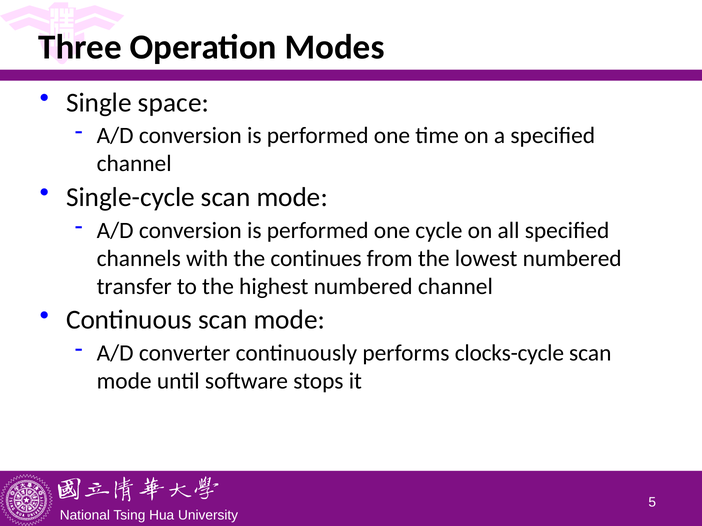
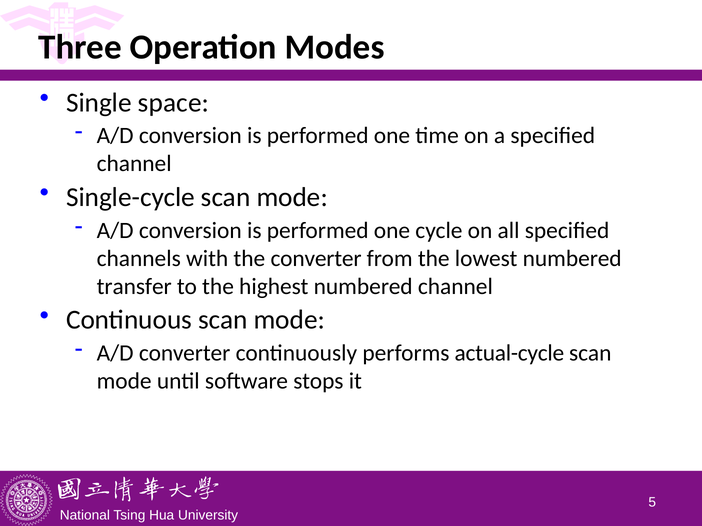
the continues: continues -> converter
clocks-cycle: clocks-cycle -> actual-cycle
